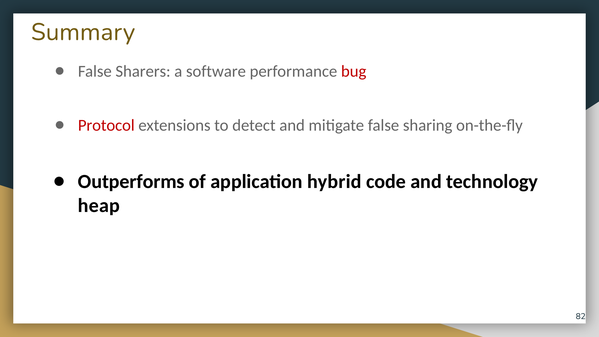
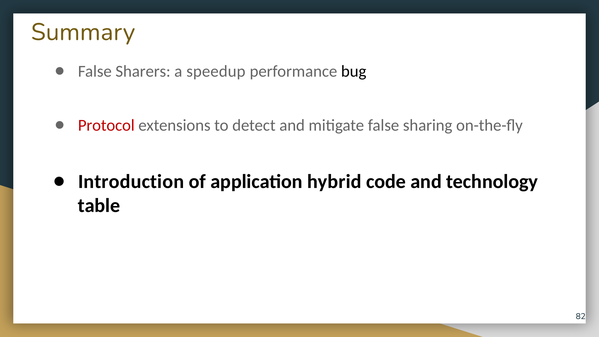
software: software -> speedup
bug colour: red -> black
Outperforms: Outperforms -> Introduction
heap: heap -> table
